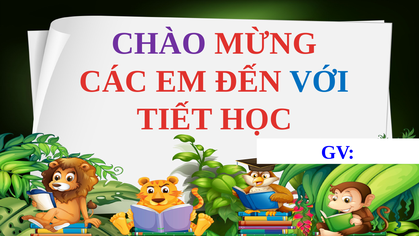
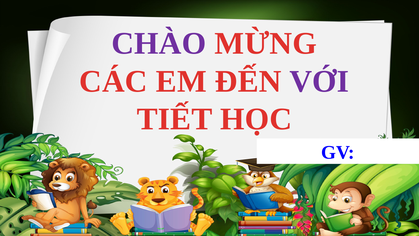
VỚI colour: blue -> purple
